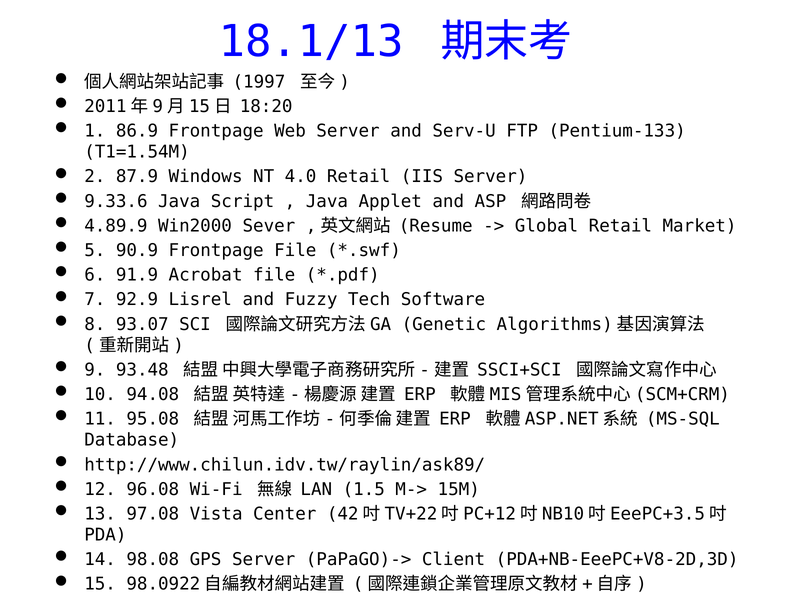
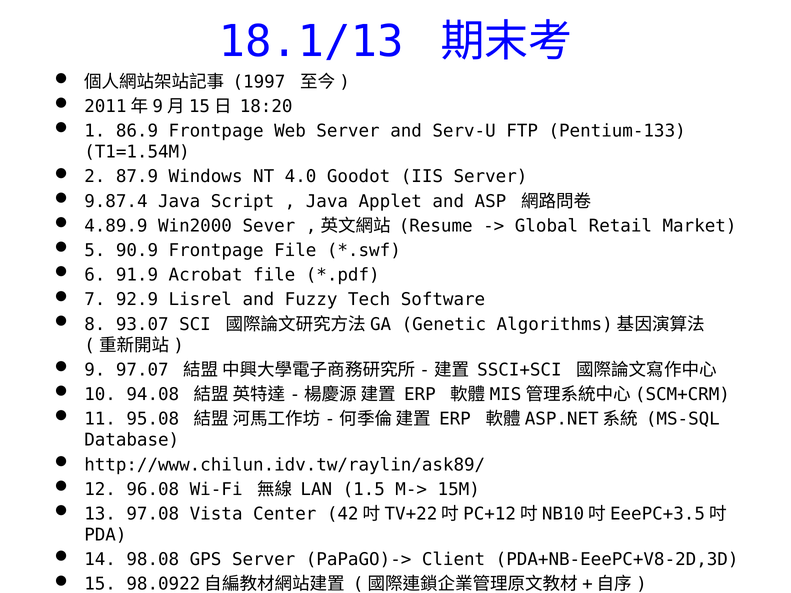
4.0 Retail: Retail -> Goodot
9.33.6: 9.33.6 -> 9.87.4
93.48: 93.48 -> 97.07
